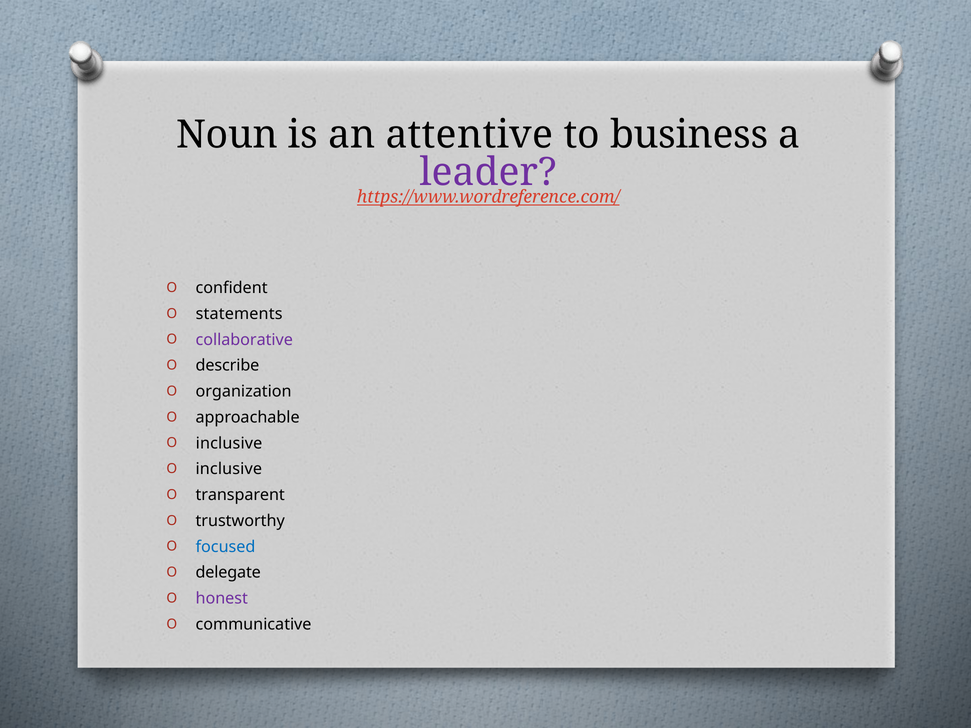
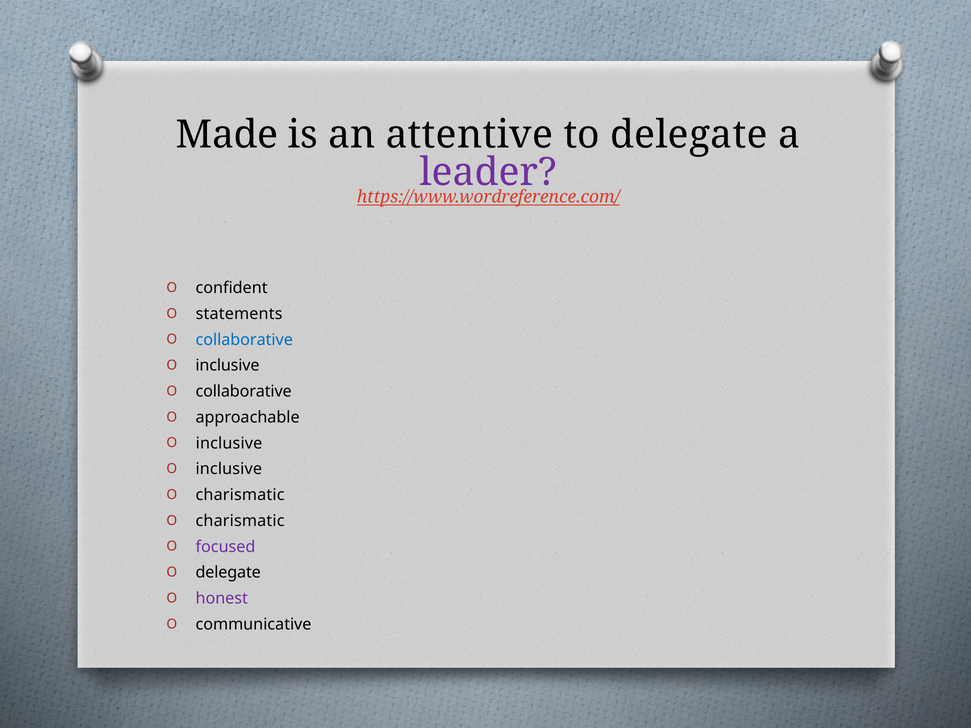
Noun: Noun -> Made
to business: business -> delegate
collaborative at (244, 340) colour: purple -> blue
describe at (227, 366): describe -> inclusive
organization at (244, 392): organization -> collaborative
transparent at (240, 495): transparent -> charismatic
trustworthy at (240, 521): trustworthy -> charismatic
focused colour: blue -> purple
